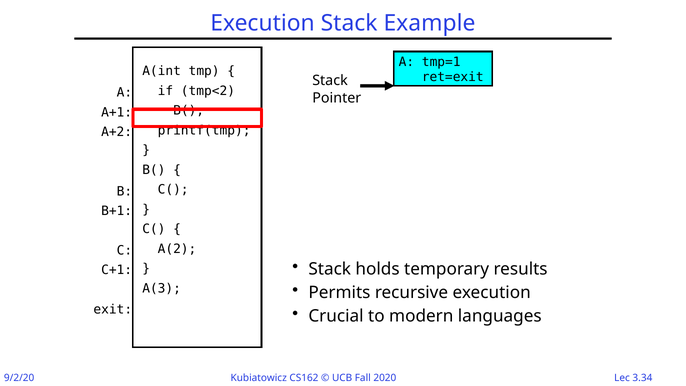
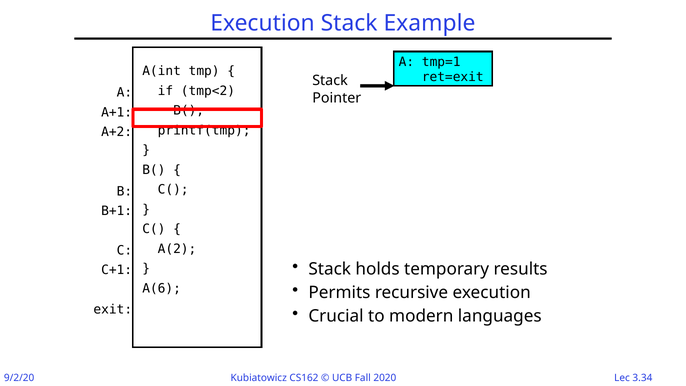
A(3: A(3 -> A(6
